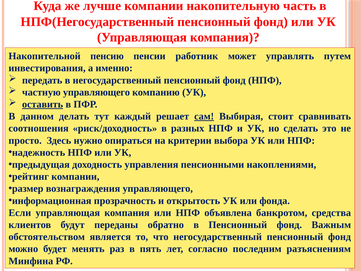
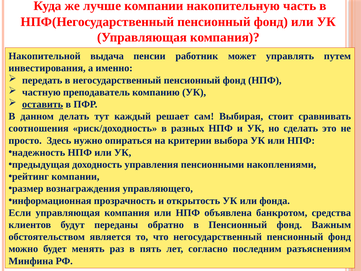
пенсию: пенсию -> выдача
частную управляющего: управляющего -> преподаватель
сам underline: present -> none
